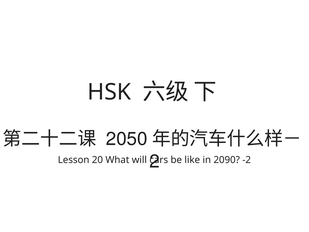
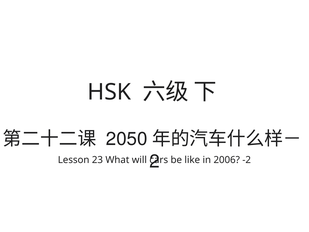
20: 20 -> 23
2090: 2090 -> 2006
